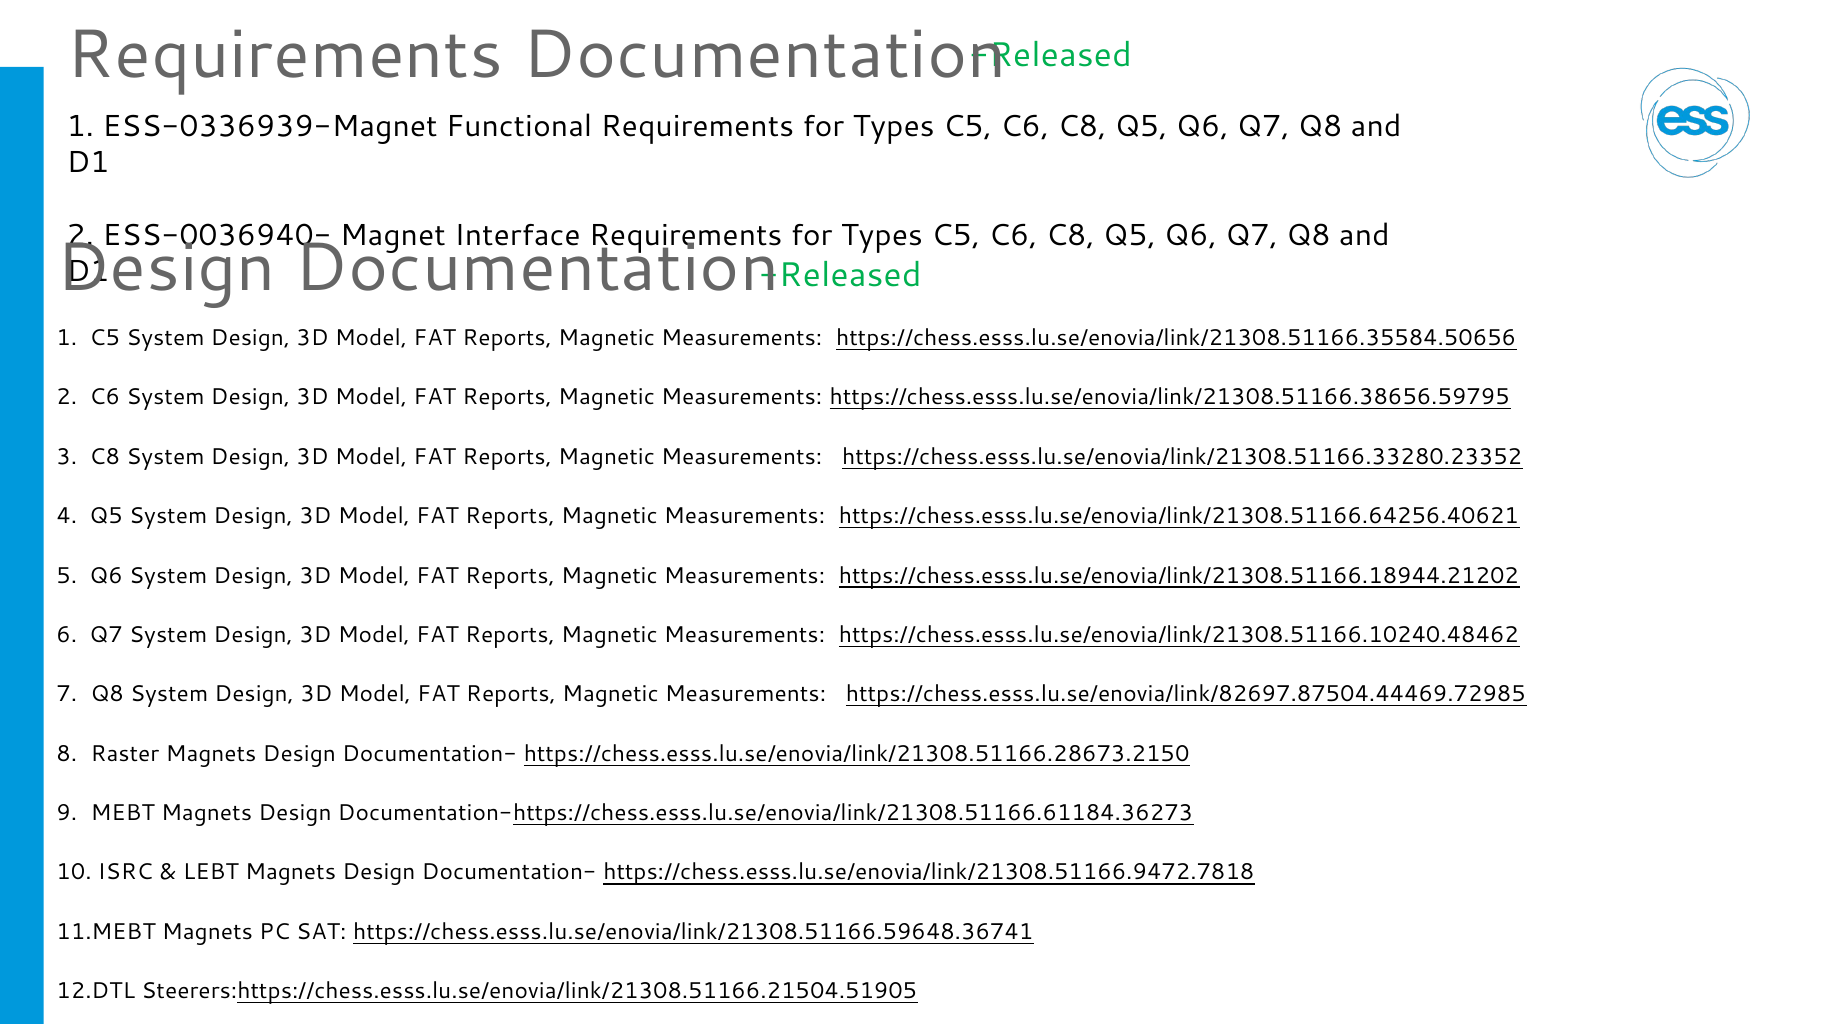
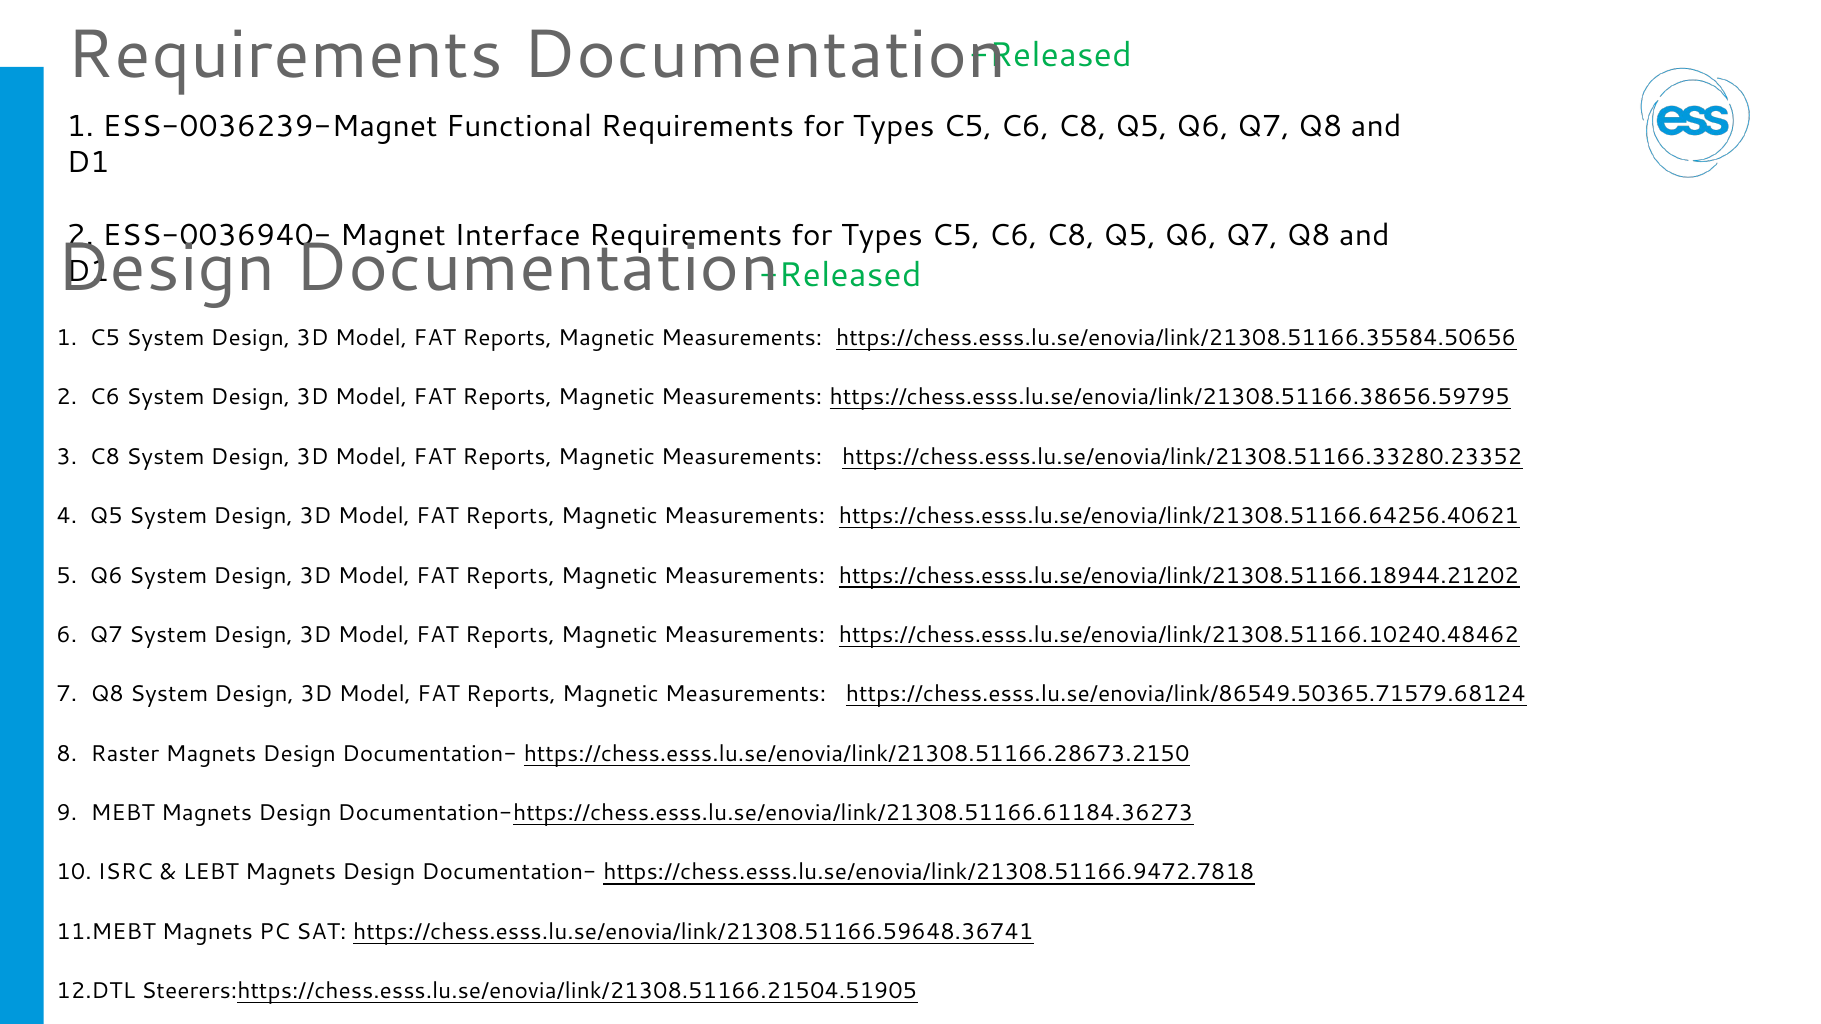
ESS-0336939-Magnet: ESS-0336939-Magnet -> ESS-0036239-Magnet
https://chess.esss.lu.se/enovia/link/82697.87504.44469.72985: https://chess.esss.lu.se/enovia/link/82697.87504.44469.72985 -> https://chess.esss.lu.se/enovia/link/86549.50365.71579.68124
